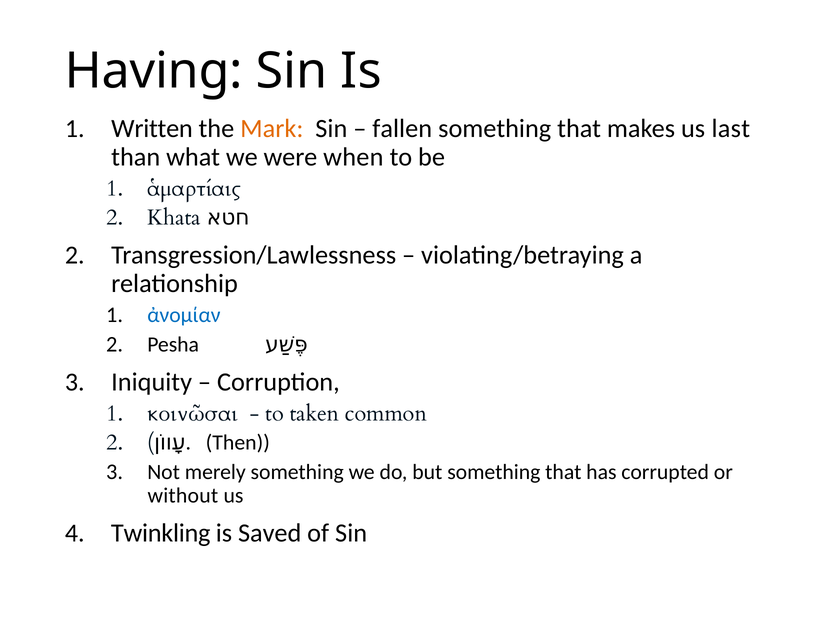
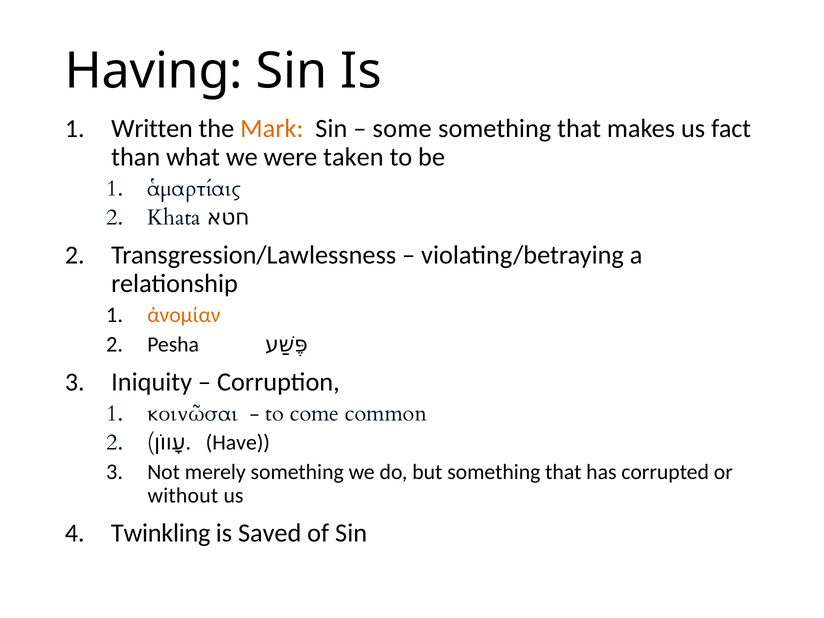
fallen: fallen -> some
last: last -> fact
when: when -> taken
ἀνομίαν colour: blue -> orange
taken: taken -> come
Then: Then -> Have
